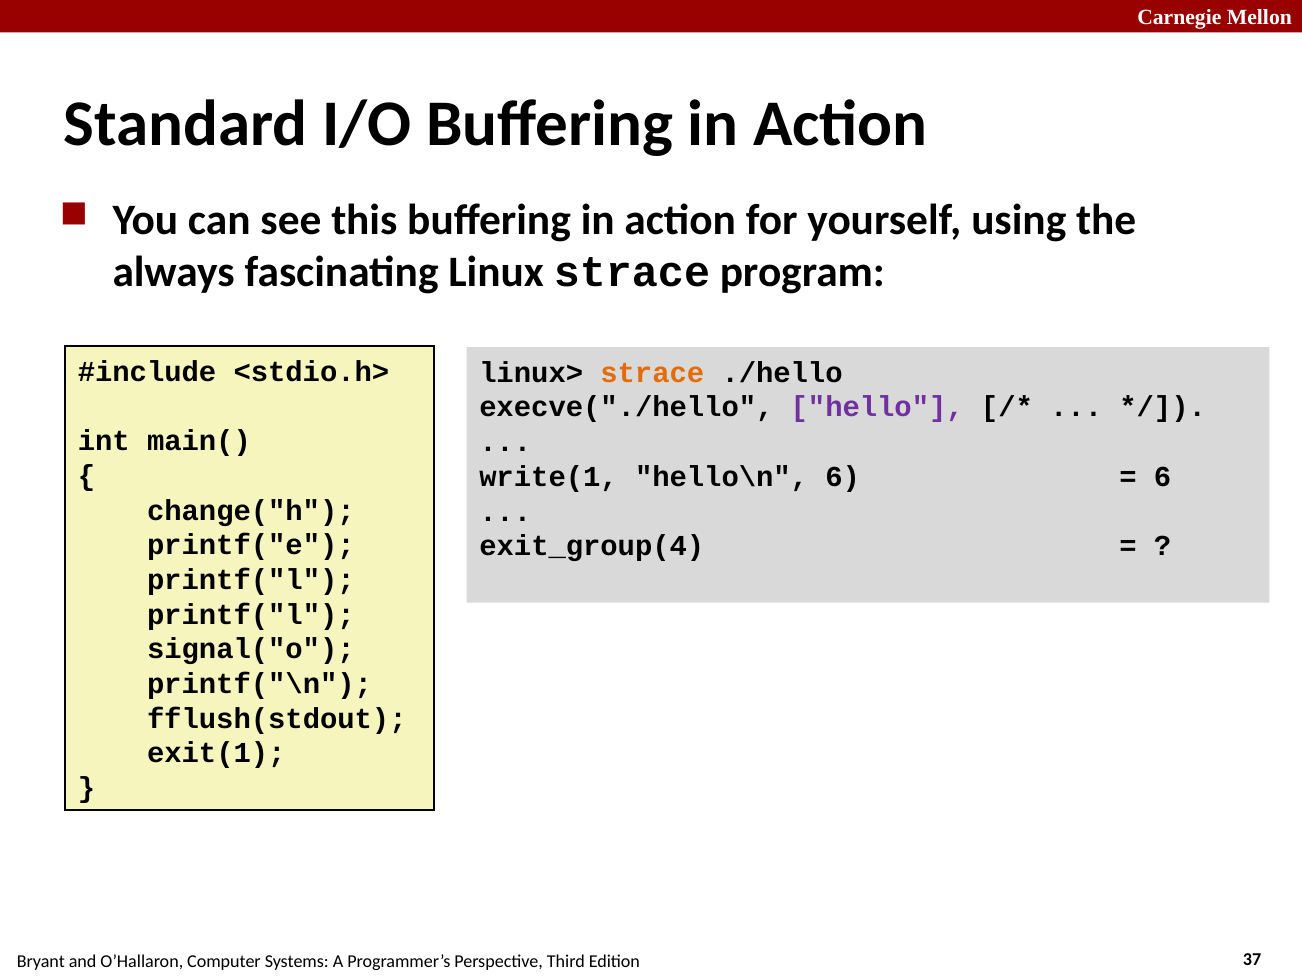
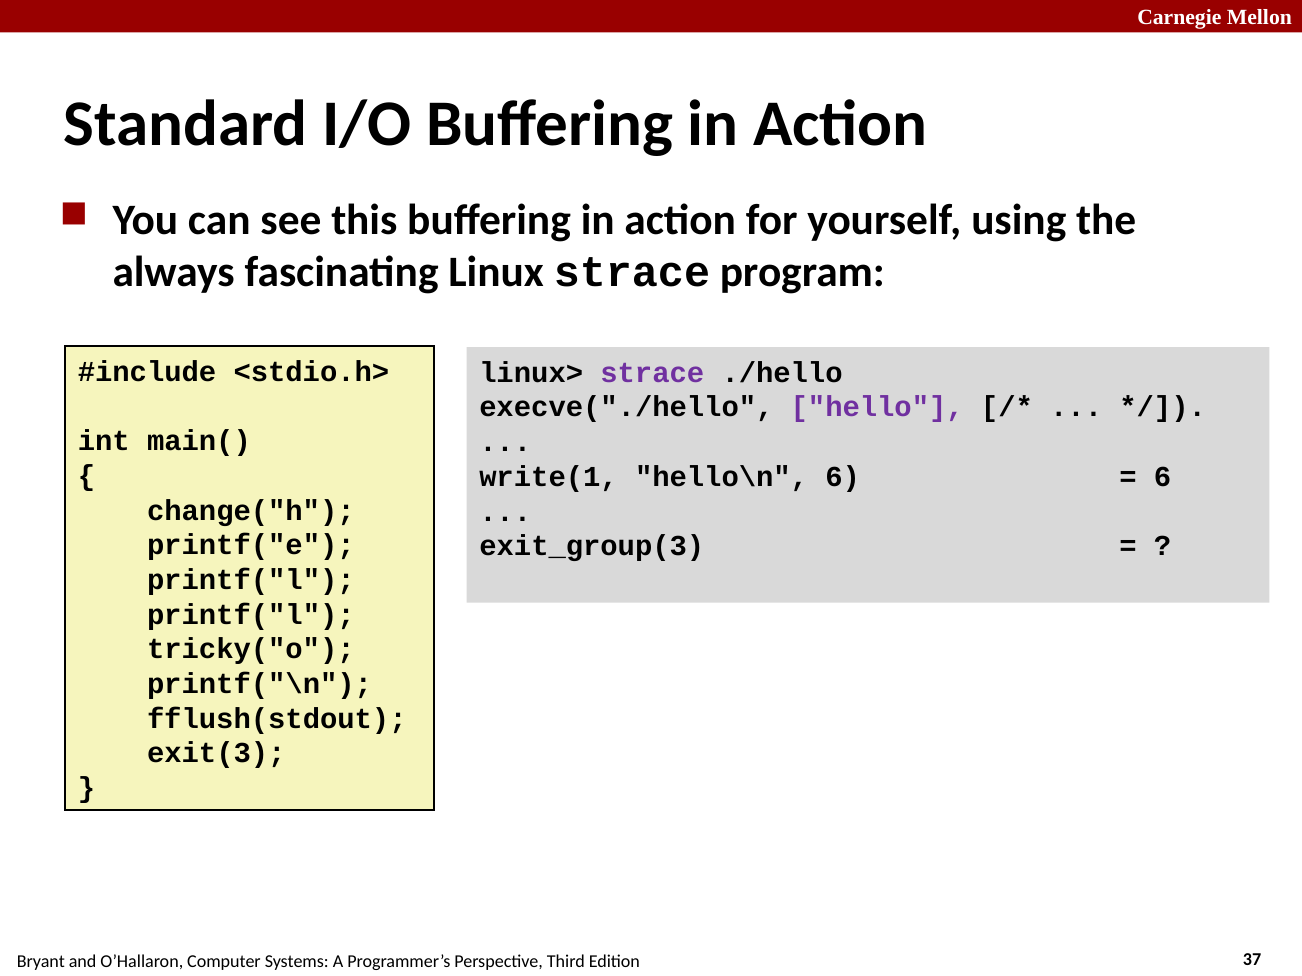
strace at (652, 373) colour: orange -> purple
exit_group(4: exit_group(4 -> exit_group(3
signal("o: signal("o -> tricky("o
exit(1: exit(1 -> exit(3
